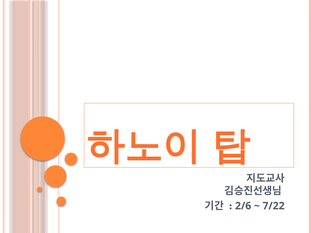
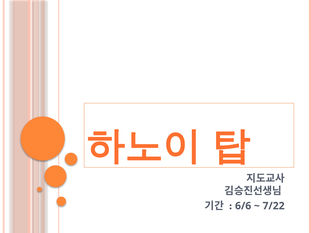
2/6: 2/6 -> 6/6
